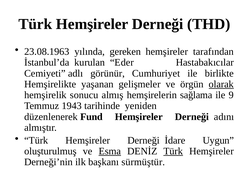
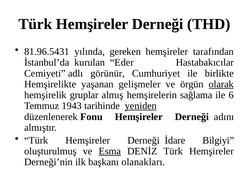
23.08.1963: 23.08.1963 -> 81.96.5431
sonucu: sonucu -> gruplar
9: 9 -> 6
yeniden underline: none -> present
Fund: Fund -> Fonu
Uygun: Uygun -> Bilgiyi
Türk at (173, 151) underline: present -> none
sürmüştür: sürmüştür -> olanakları
